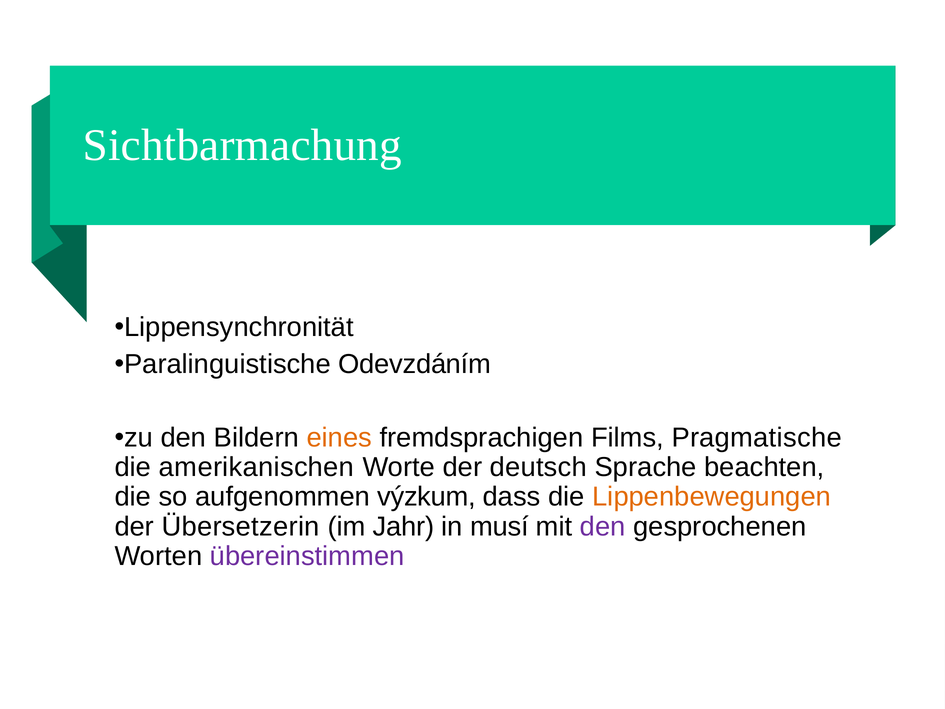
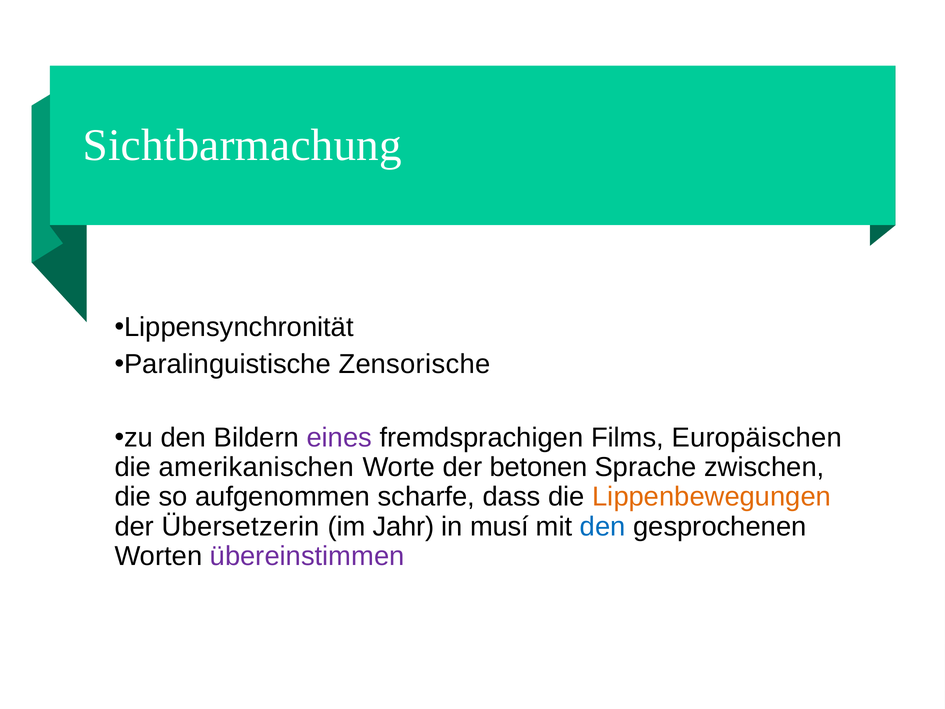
Odevzdáním: Odevzdáním -> Zensorische
eines colour: orange -> purple
Pragmatische: Pragmatische -> Europäischen
deutsch: deutsch -> betonen
beachten: beachten -> zwischen
výzkum: výzkum -> scharfe
den at (603, 526) colour: purple -> blue
